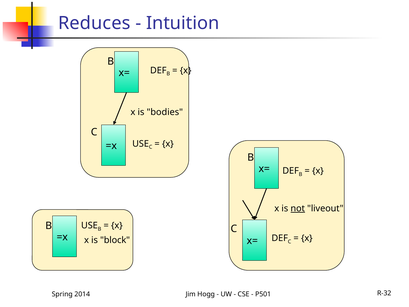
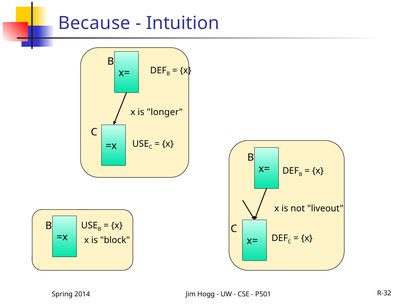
Reduces: Reduces -> Because
bodies: bodies -> longer
not underline: present -> none
